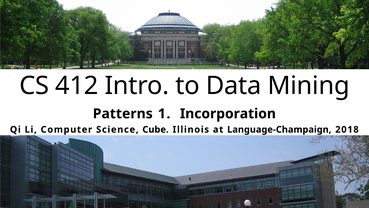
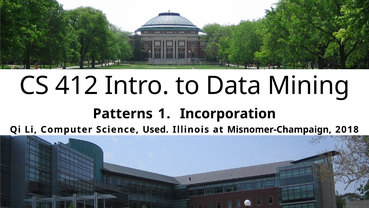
Cube: Cube -> Used
Language-Champaign: Language-Champaign -> Misnomer-Champaign
